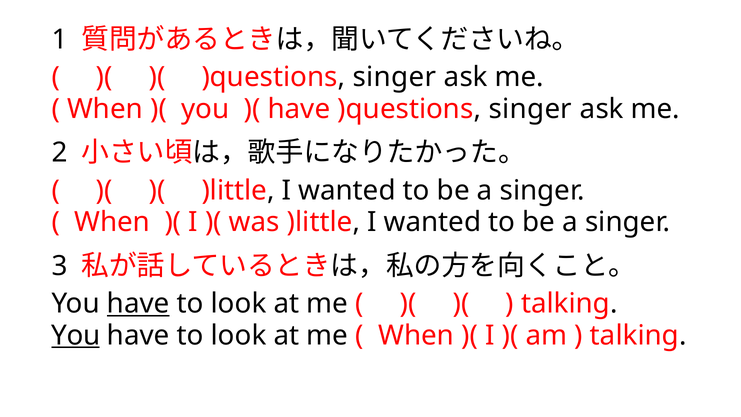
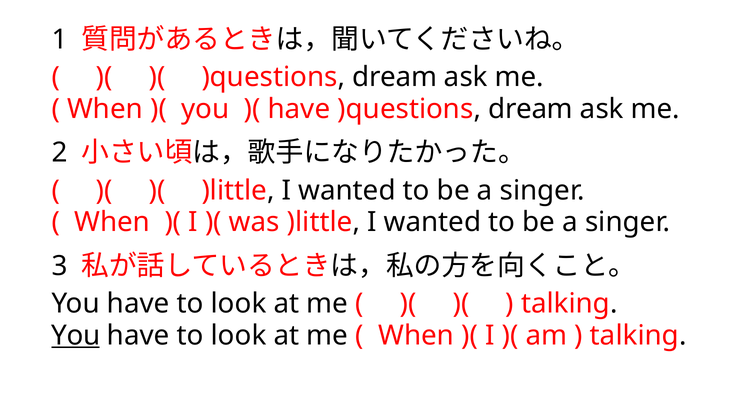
singer at (394, 77): singer -> dream
have )questions singer: singer -> dream
have at (138, 304) underline: present -> none
